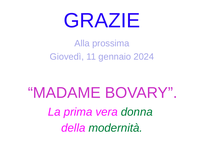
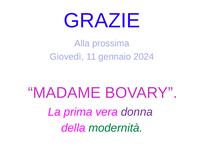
donna colour: green -> purple
